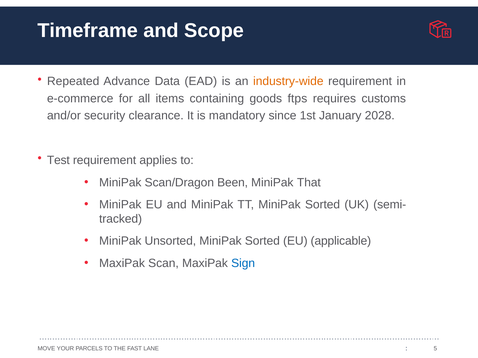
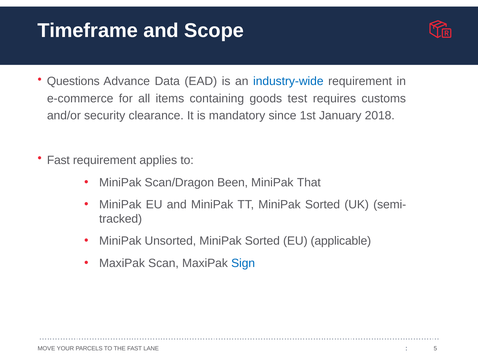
Repeated: Repeated -> Questions
industry-wide colour: orange -> blue
ftps: ftps -> test
2028: 2028 -> 2018
Test at (58, 160): Test -> Fast
